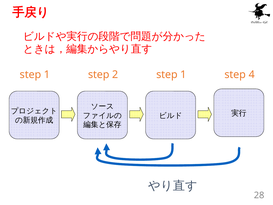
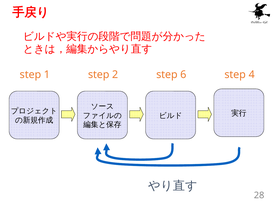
2 step 1: 1 -> 6
